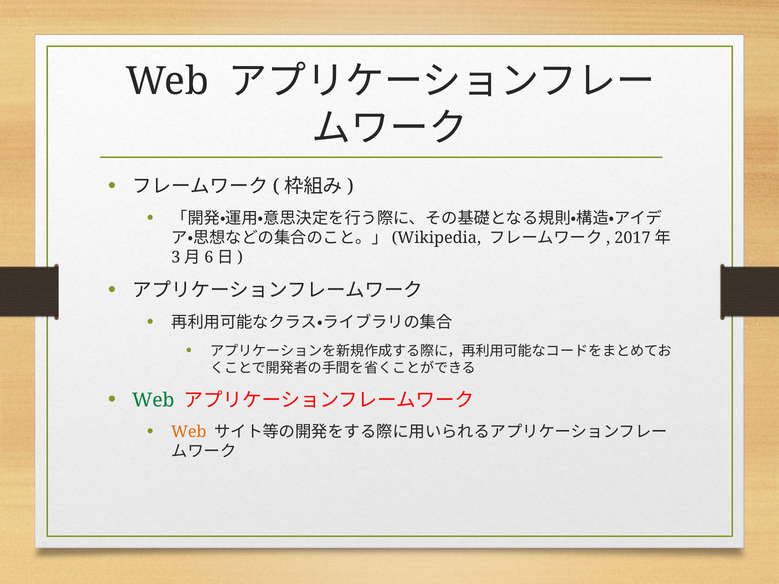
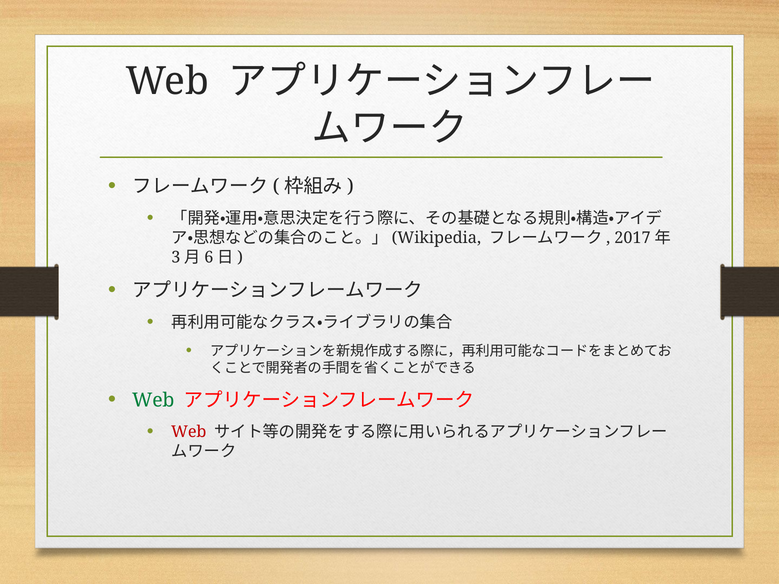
Web at (189, 432) colour: orange -> red
